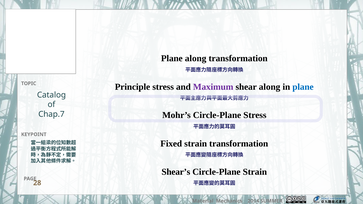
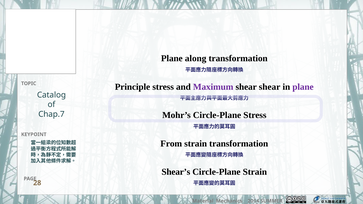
shear along: along -> shear
plane at (303, 87) colour: blue -> purple
Fixed: Fixed -> From
